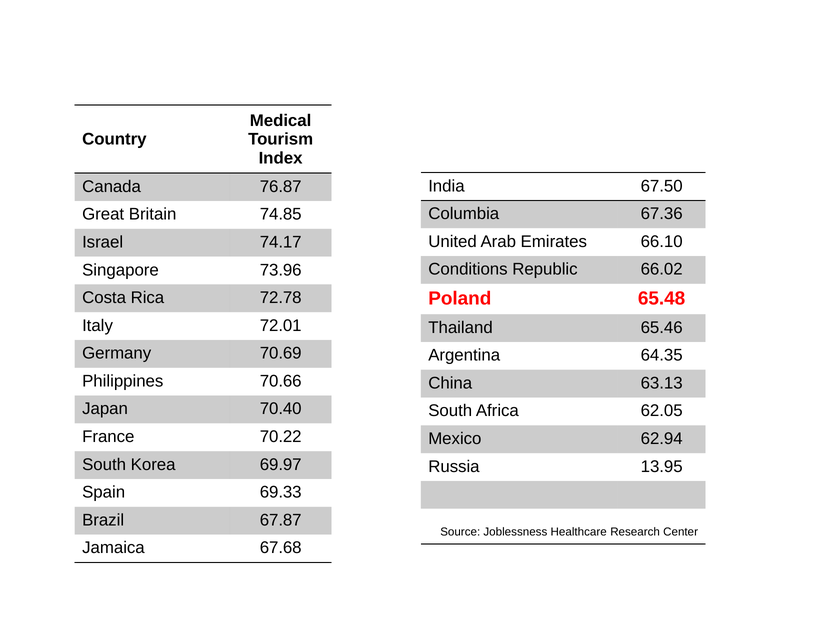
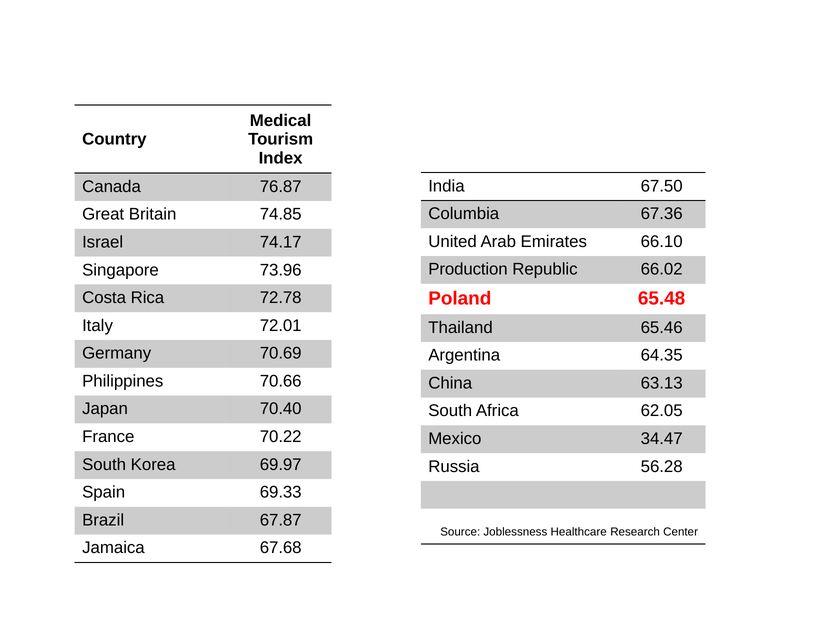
Conditions: Conditions -> Production
62.94: 62.94 -> 34.47
13.95: 13.95 -> 56.28
